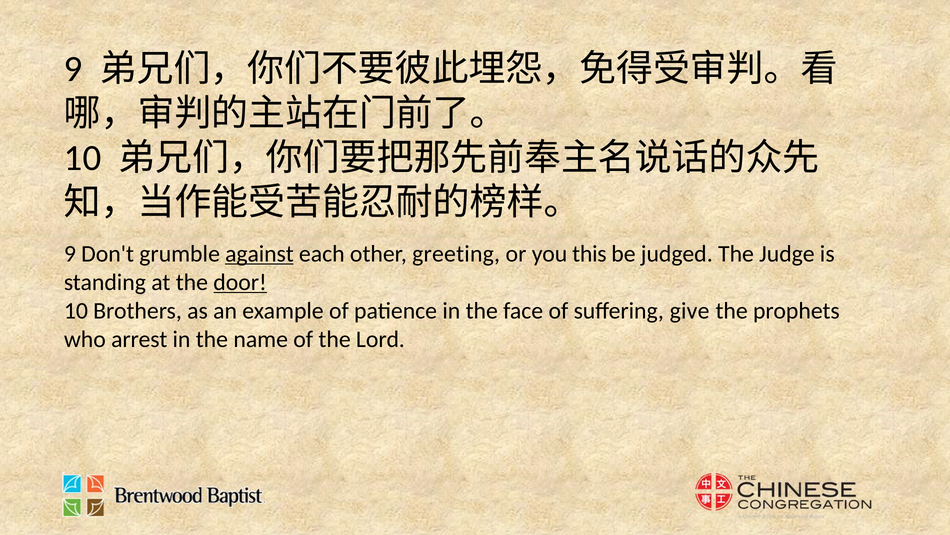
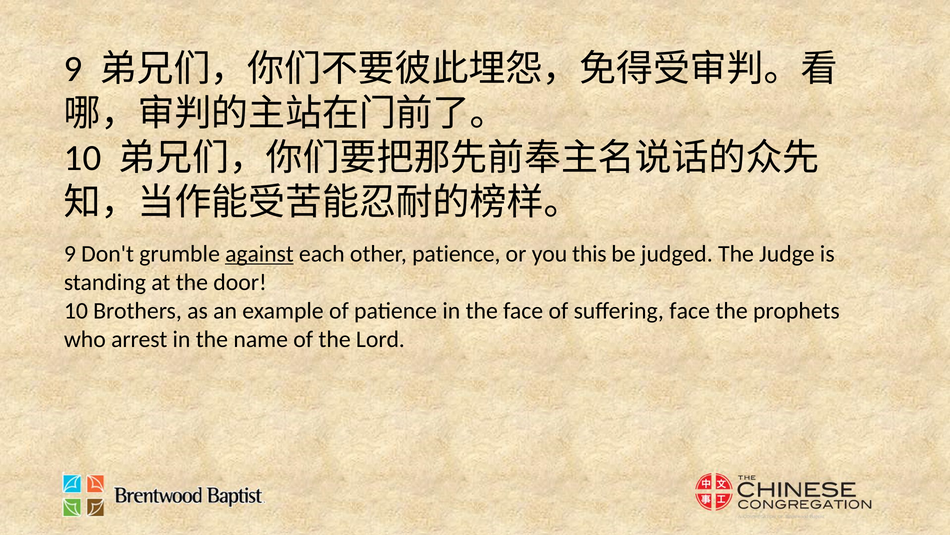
other greeting: greeting -> patience
door underline: present -> none
suffering give: give -> face
